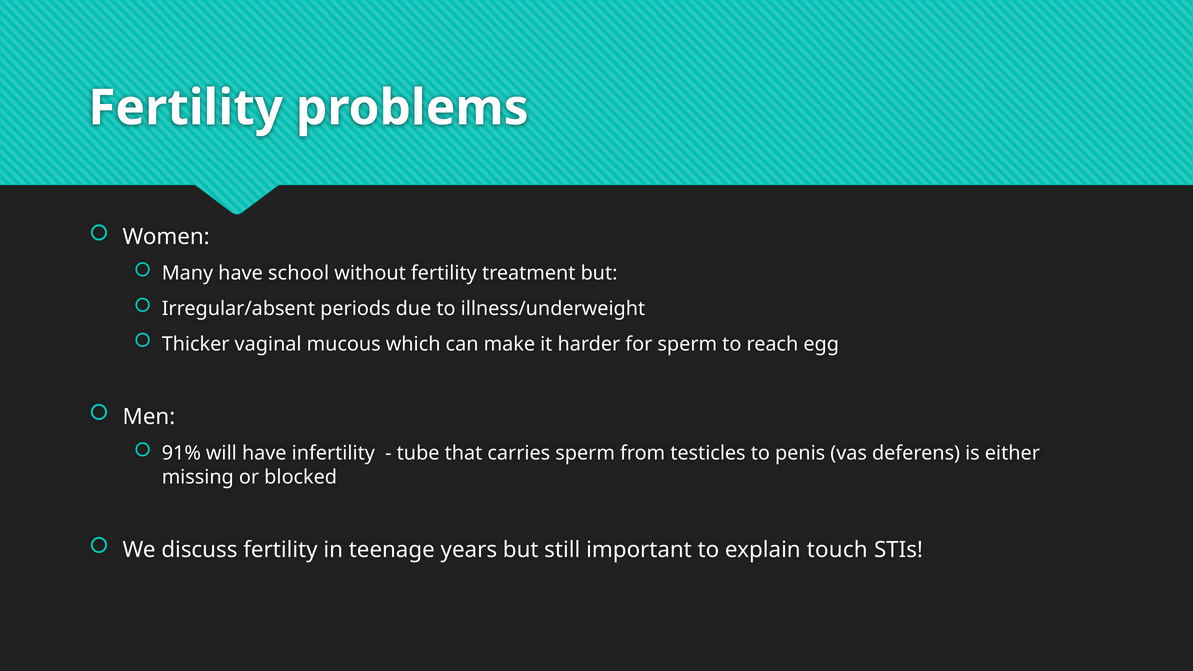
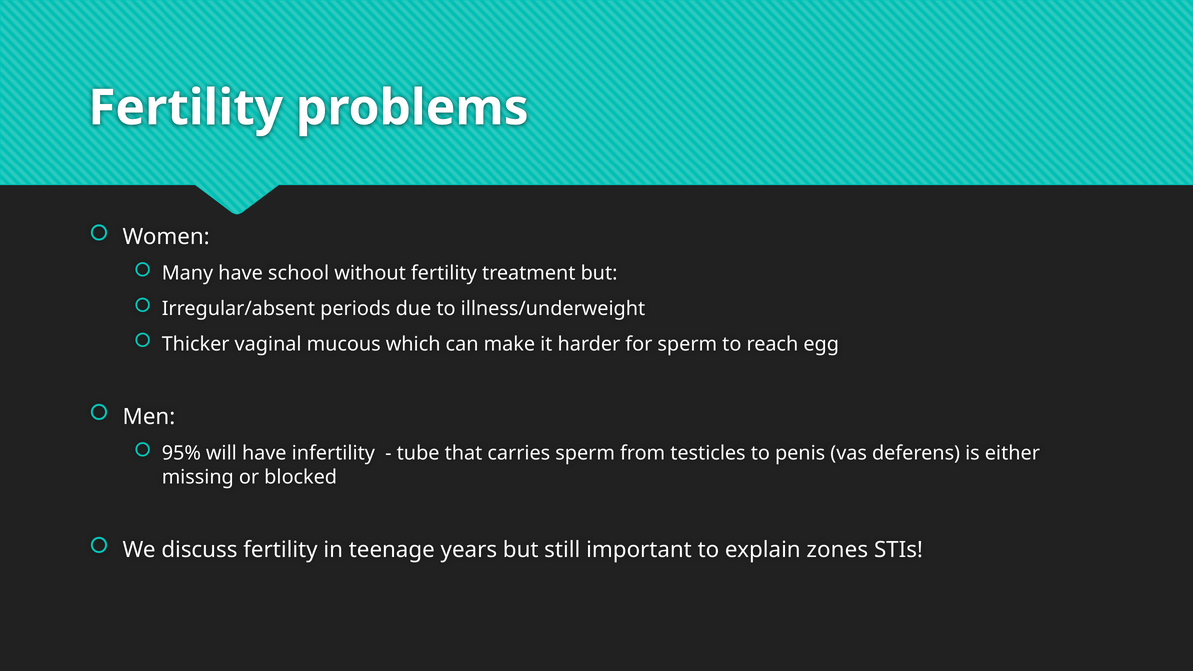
91%: 91% -> 95%
touch: touch -> zones
